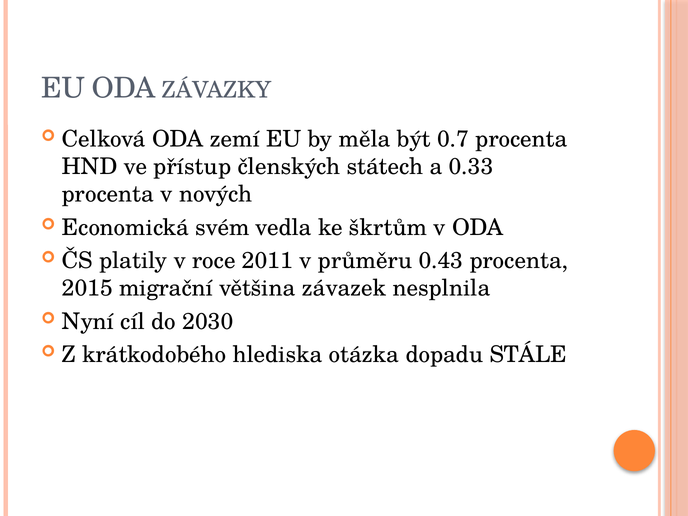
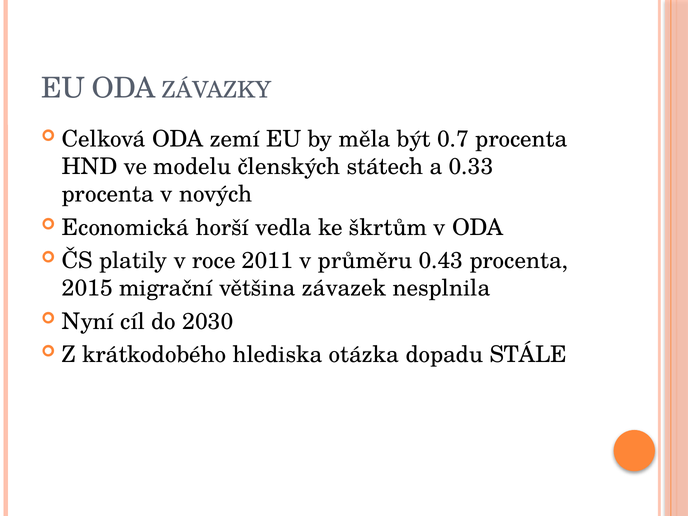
přístup: přístup -> modelu
svém: svém -> horší
